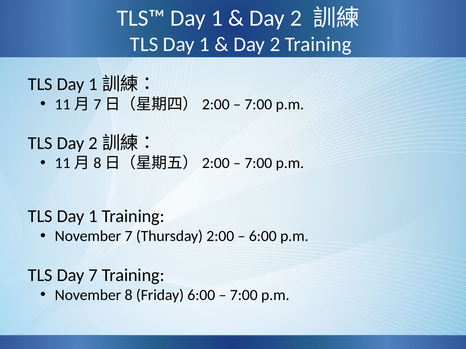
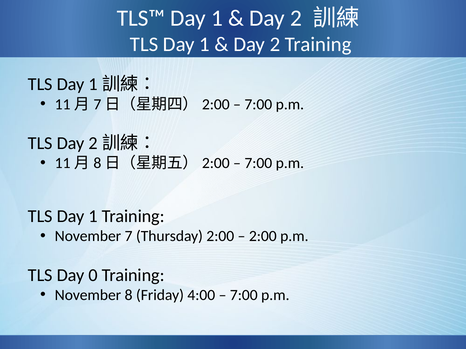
6:00 at (263, 236): 6:00 -> 2:00
Day 7: 7 -> 0
Friday 6:00: 6:00 -> 4:00
